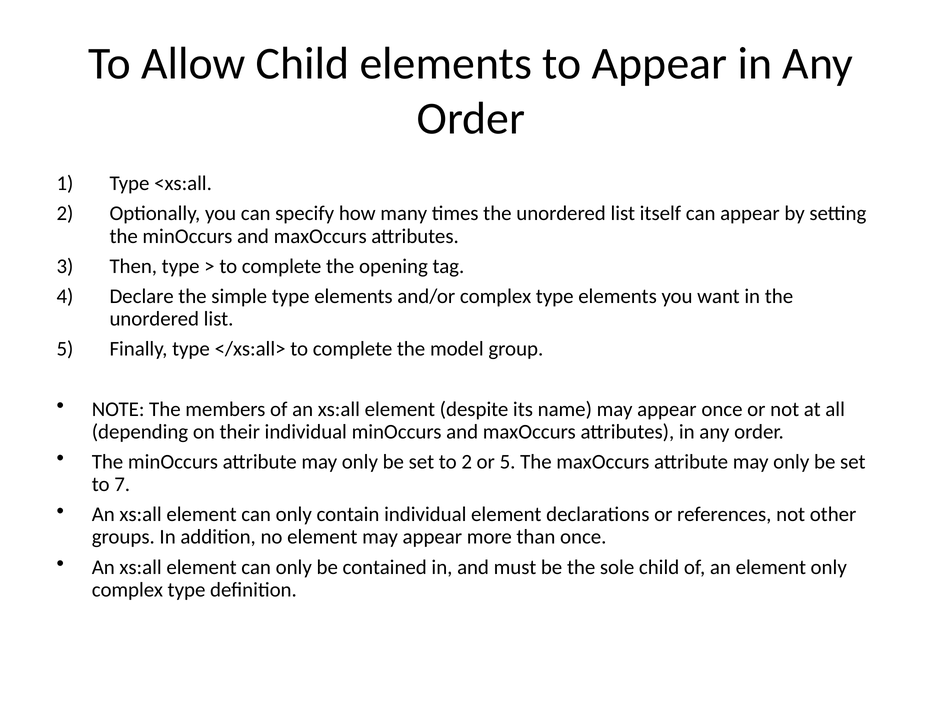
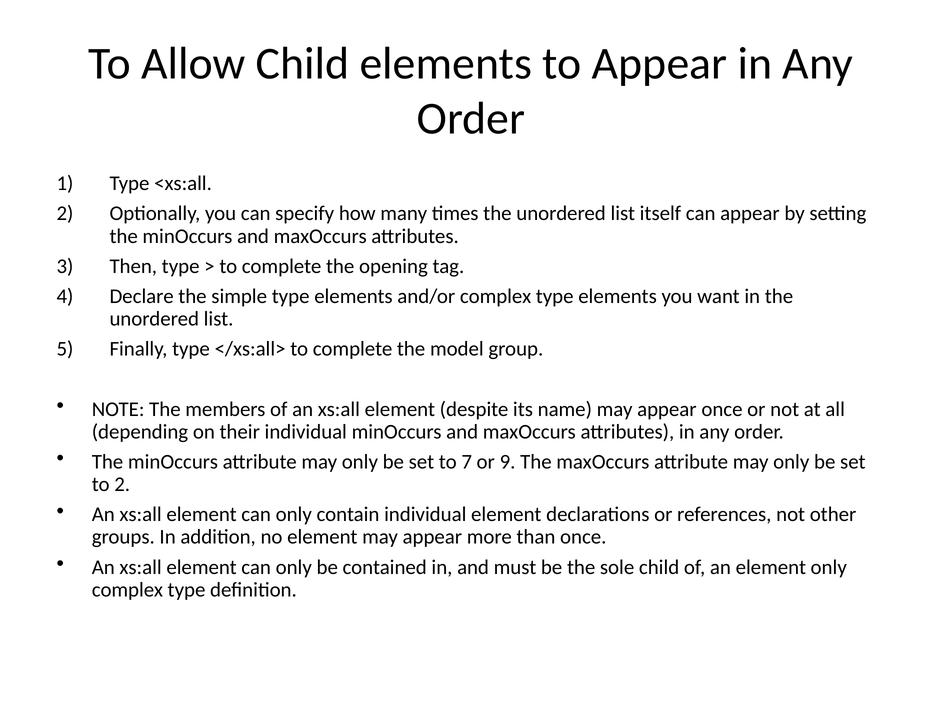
to 2: 2 -> 7
or 5: 5 -> 9
to 7: 7 -> 2
